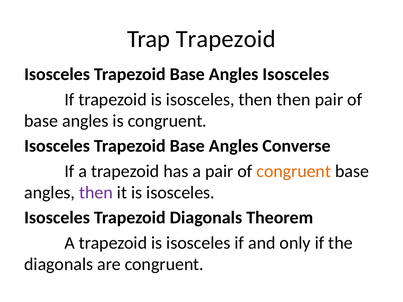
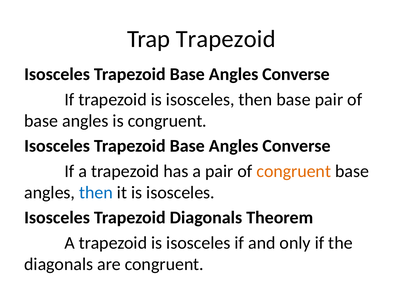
Isosceles at (296, 74): Isosceles -> Converse
then then: then -> base
then at (96, 193) colour: purple -> blue
